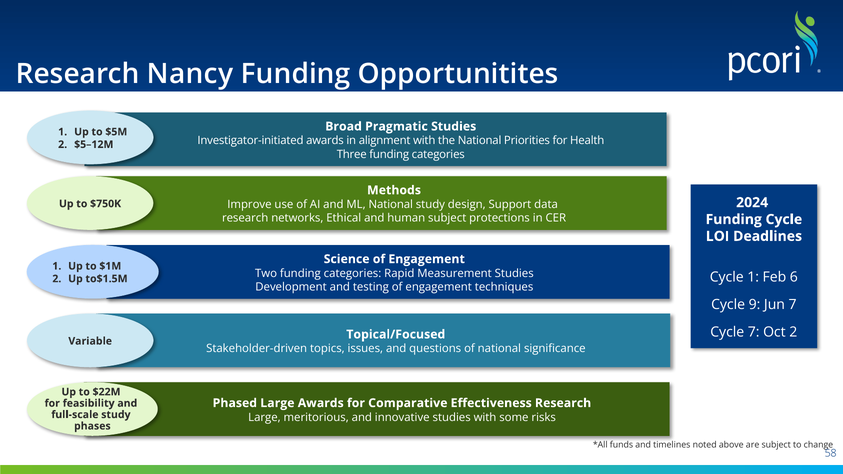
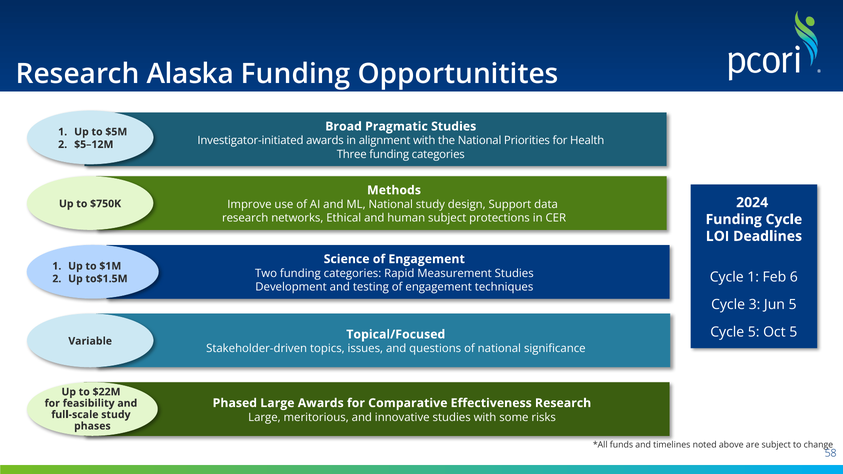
Nancy: Nancy -> Alaska
9: 9 -> 3
Jun 7: 7 -> 5
Cycle 7: 7 -> 5
Oct 2: 2 -> 5
